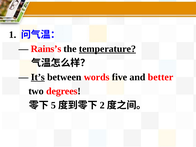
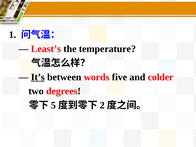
Rains’s: Rains’s -> Least’s
temperature underline: present -> none
better: better -> colder
